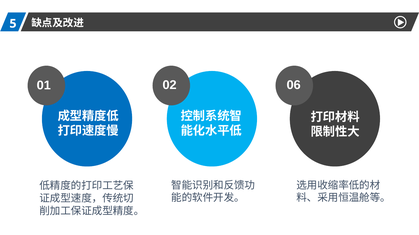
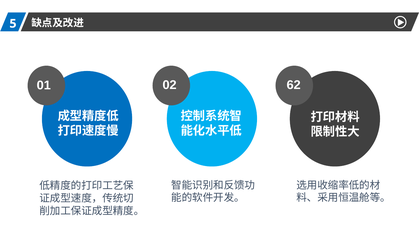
06: 06 -> 62
